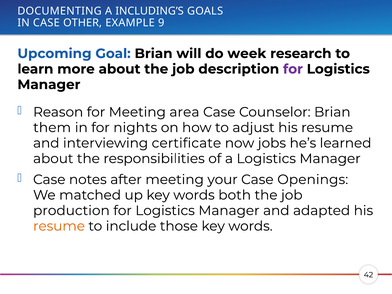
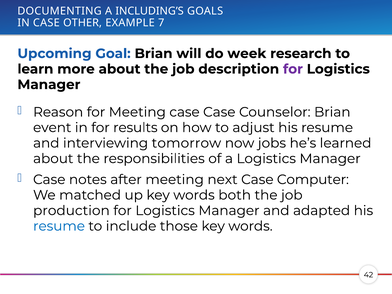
9: 9 -> 7
Meeting area: area -> case
them: them -> event
nights: nights -> results
certificate: certificate -> tomorrow
your: your -> next
Openings: Openings -> Computer
resume at (59, 226) colour: orange -> blue
